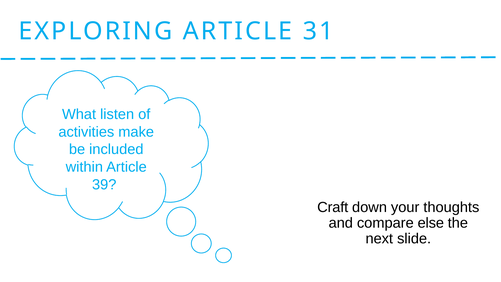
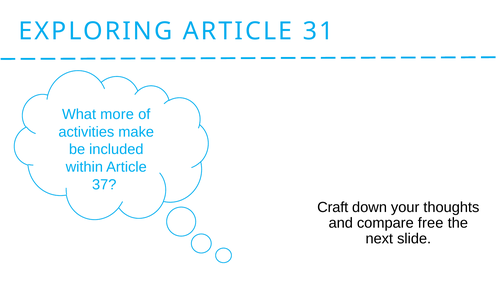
listen: listen -> more
39: 39 -> 37
else: else -> free
